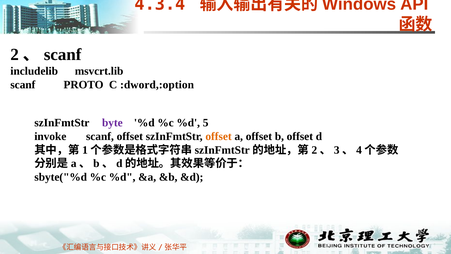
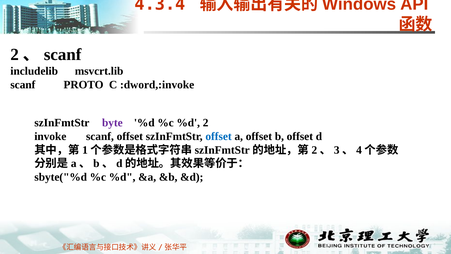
:dword,:option: :dword,:option -> :dword,:invoke
%d 5: 5 -> 2
offset at (219, 136) colour: orange -> blue
